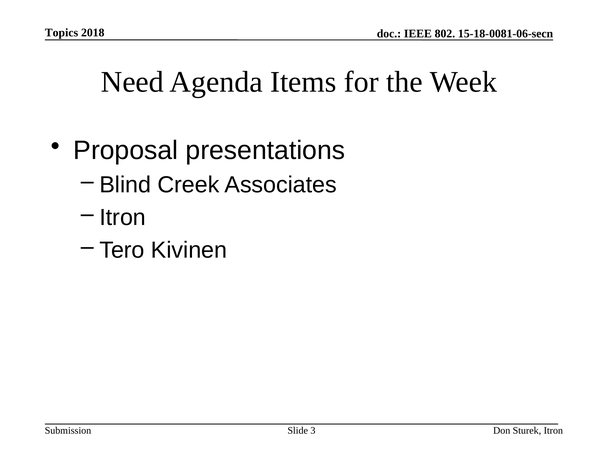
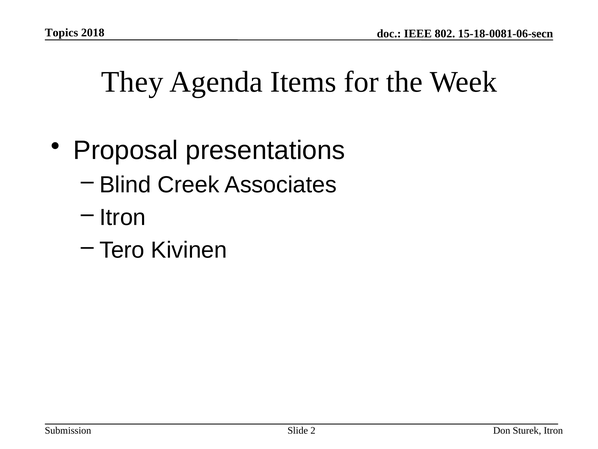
Need: Need -> They
3: 3 -> 2
